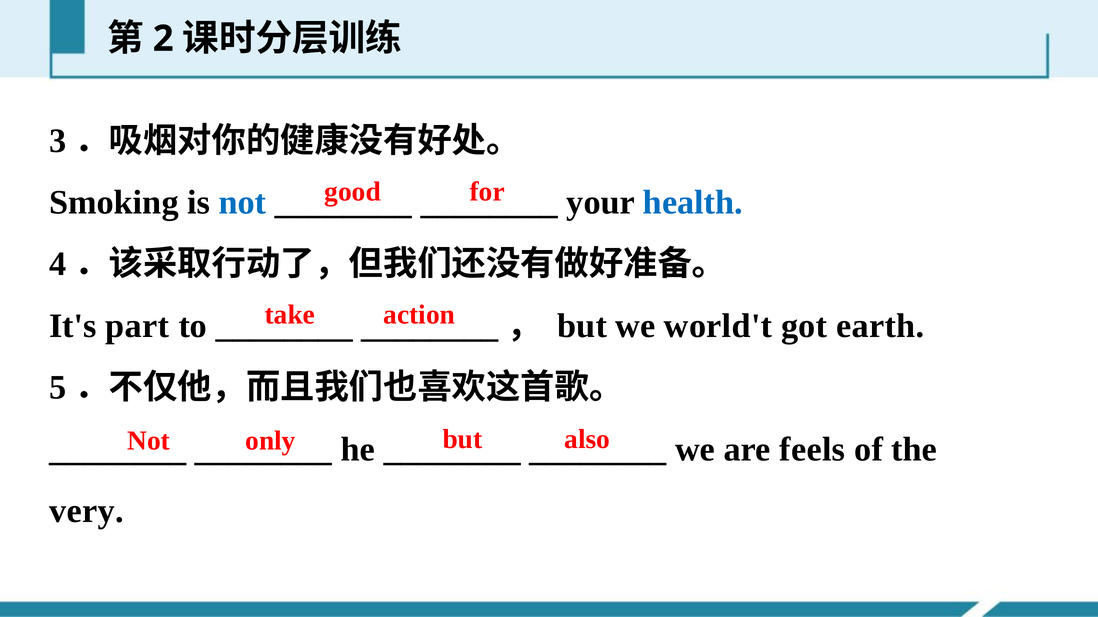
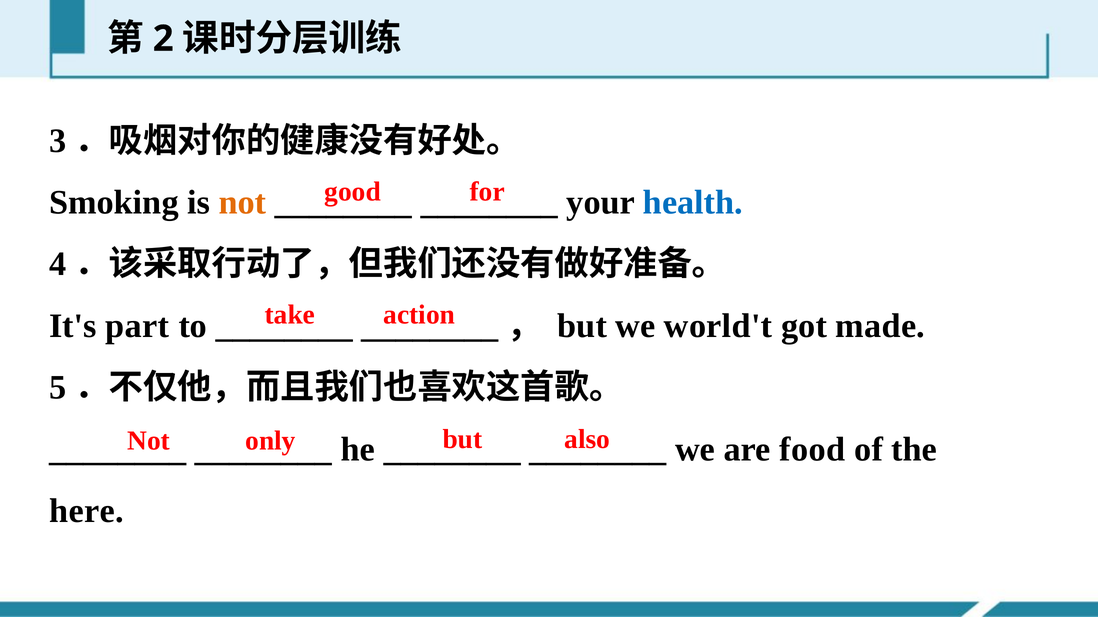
not at (242, 203) colour: blue -> orange
earth: earth -> made
feels: feels -> food
very: very -> here
